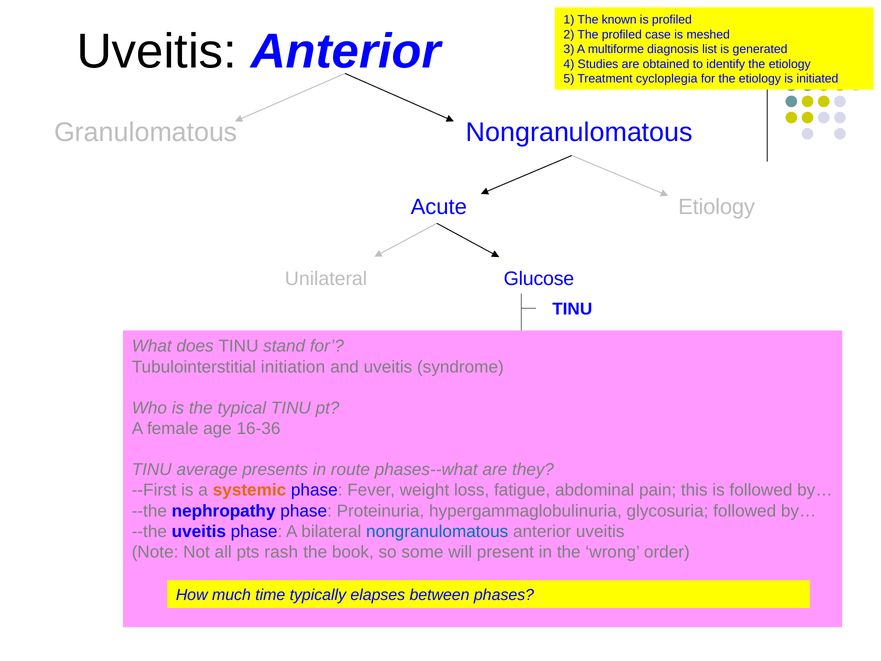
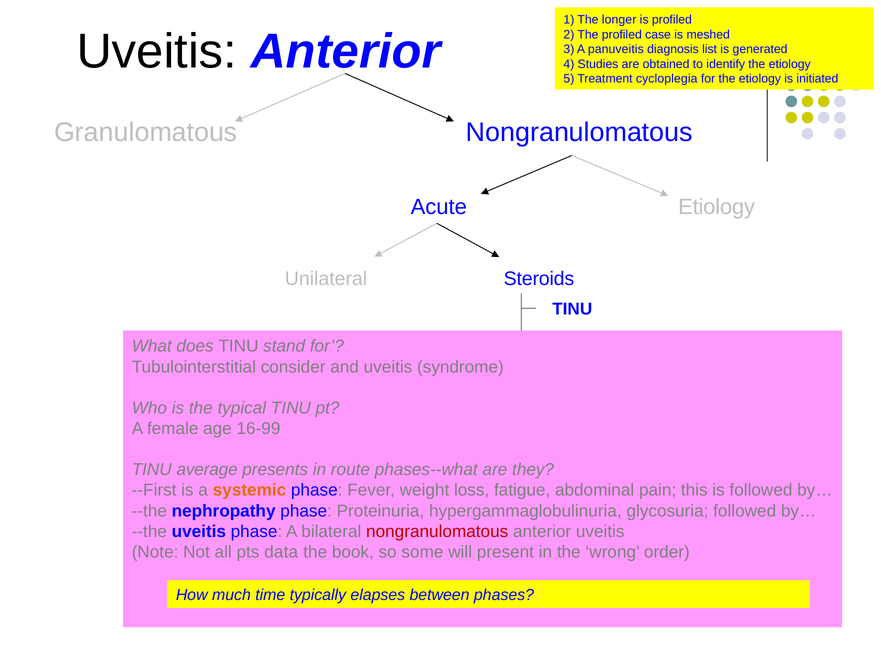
known: known -> longer
multiforme: multiforme -> panuveitis
Glucose: Glucose -> Steroids
initiation: initiation -> consider
16-36: 16-36 -> 16-99
nongranulomatous at (437, 531) colour: blue -> red
rash: rash -> data
